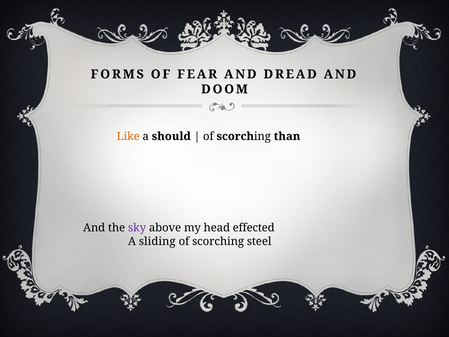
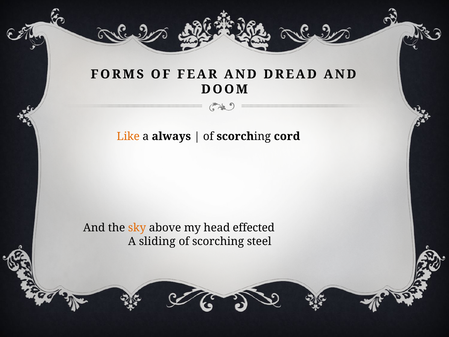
should: should -> always
than: than -> cord
sky colour: purple -> orange
